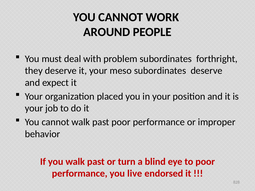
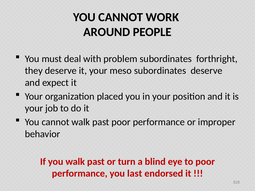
live: live -> last
